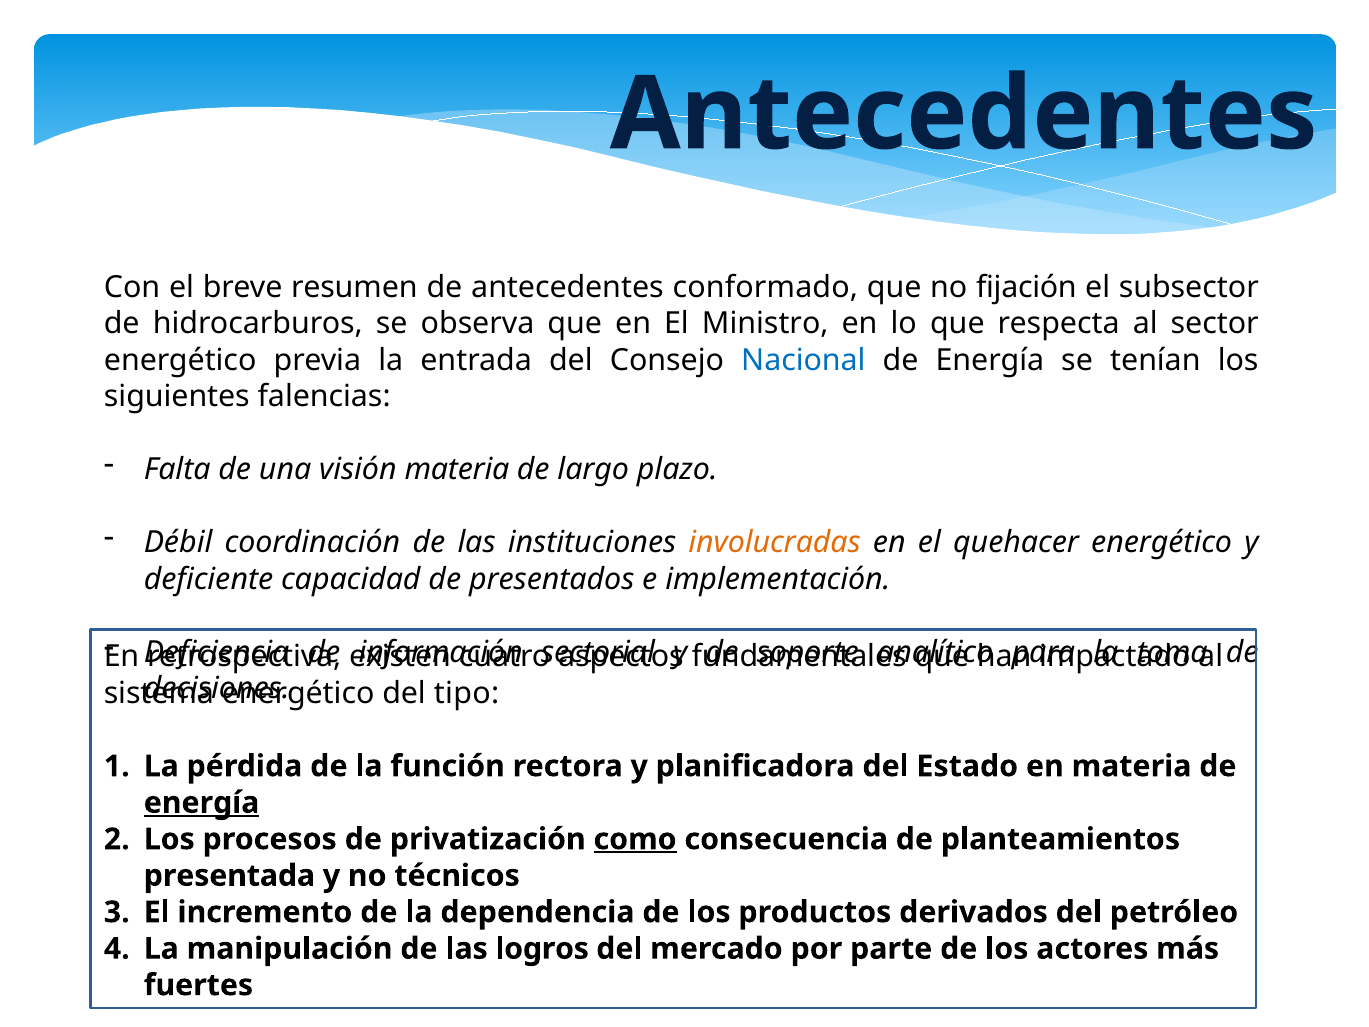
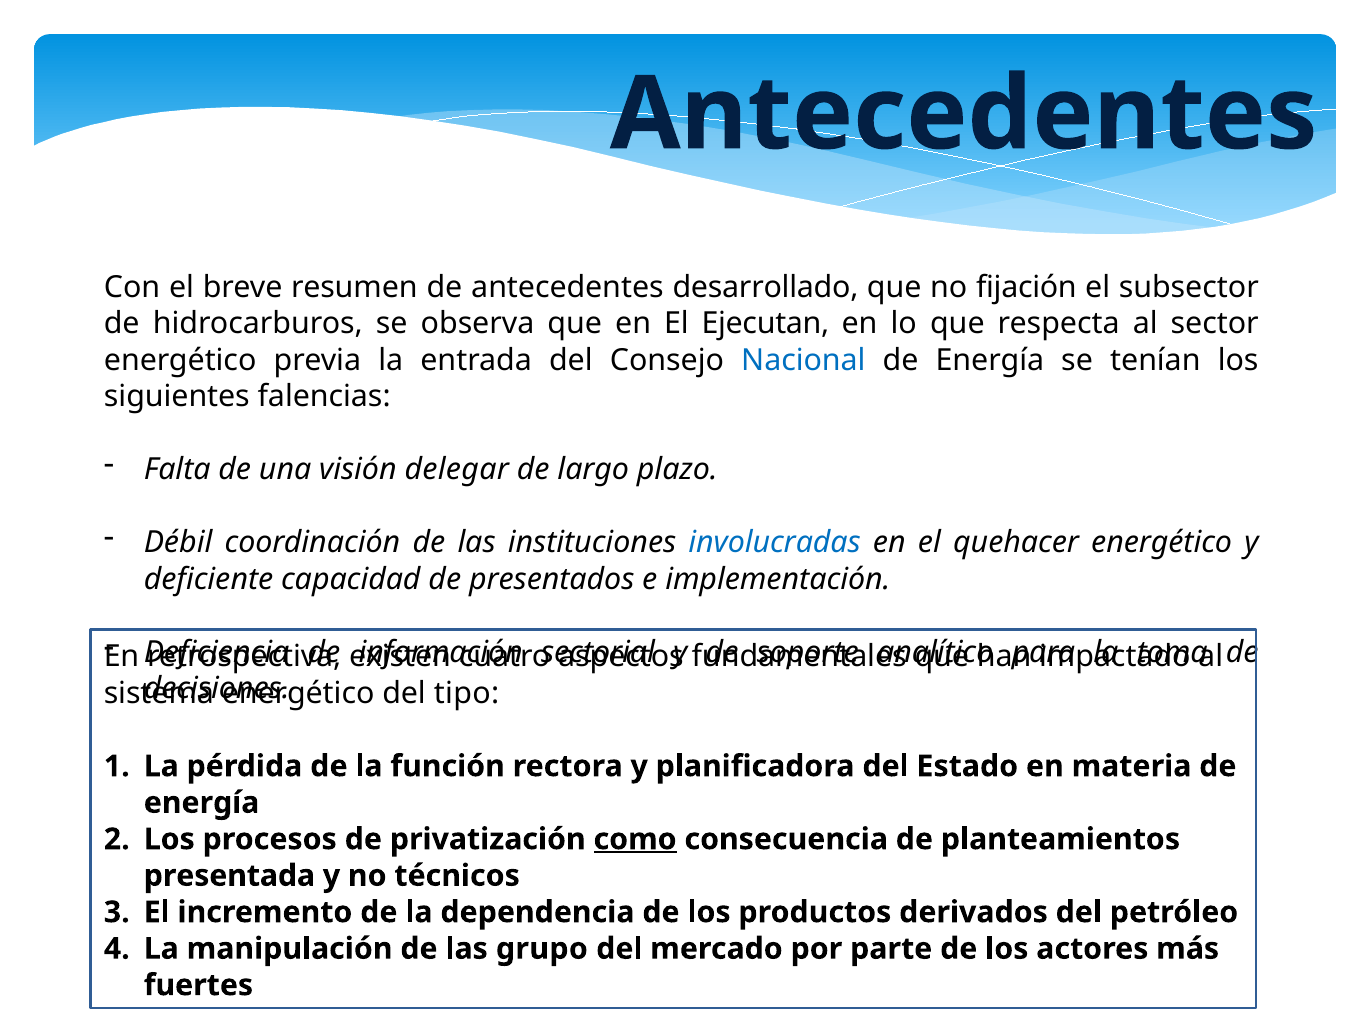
conformado: conformado -> desarrollado
Ministro: Ministro -> Ejecutan
visión materia: materia -> delegar
involucradas colour: orange -> blue
energía at (202, 803) underline: present -> none
logros: logros -> grupo
